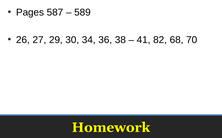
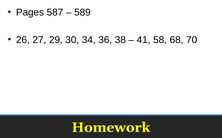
82: 82 -> 58
